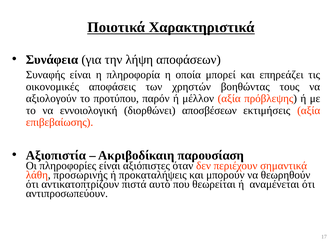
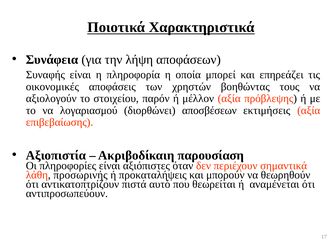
προτύπου: προτύπου -> στοιχείου
εννοιολογική: εννοιολογική -> λογαριασμού
